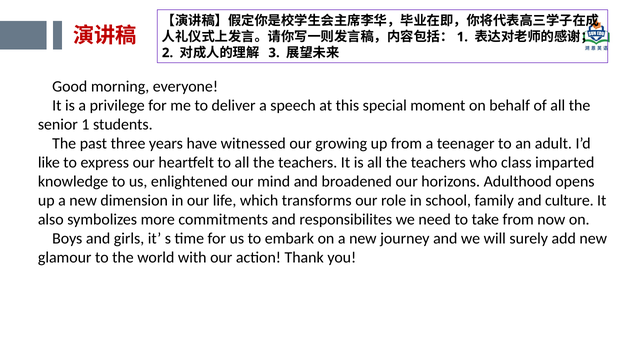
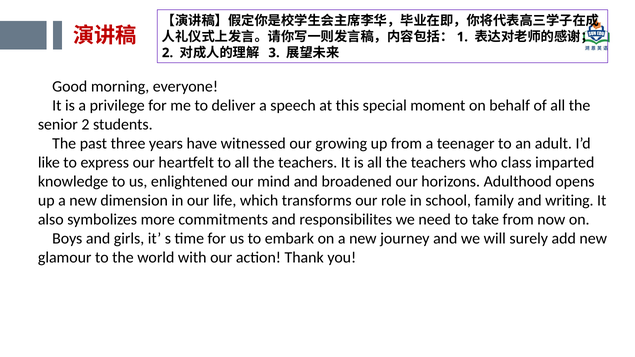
senior 1: 1 -> 2
culture: culture -> writing
